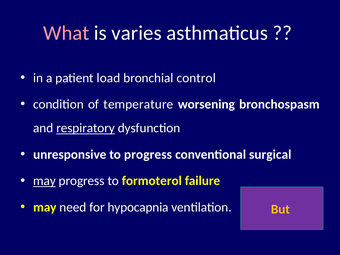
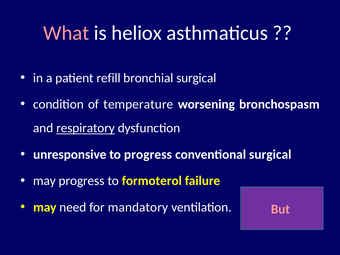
varies: varies -> heliox
load: load -> refill
bronchial control: control -> surgical
may at (44, 181) underline: present -> none
hypocapnia: hypocapnia -> mandatory
But colour: yellow -> pink
